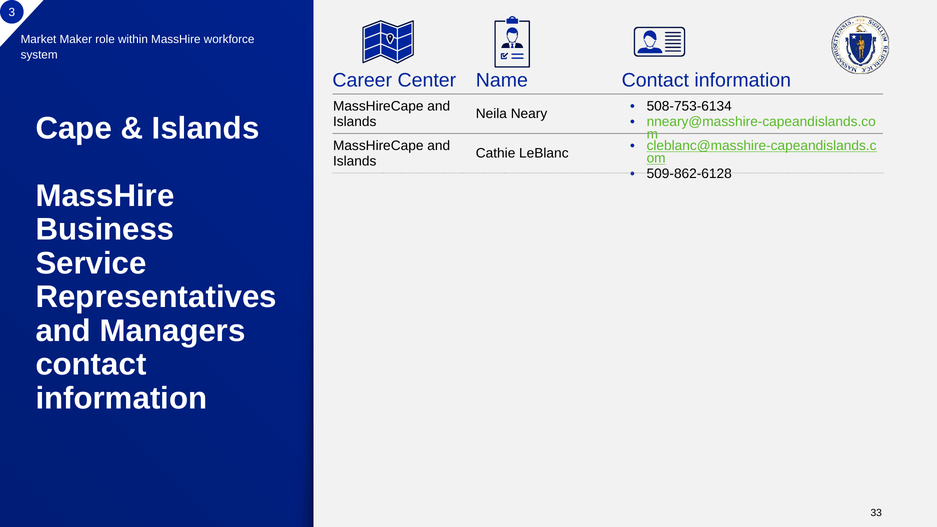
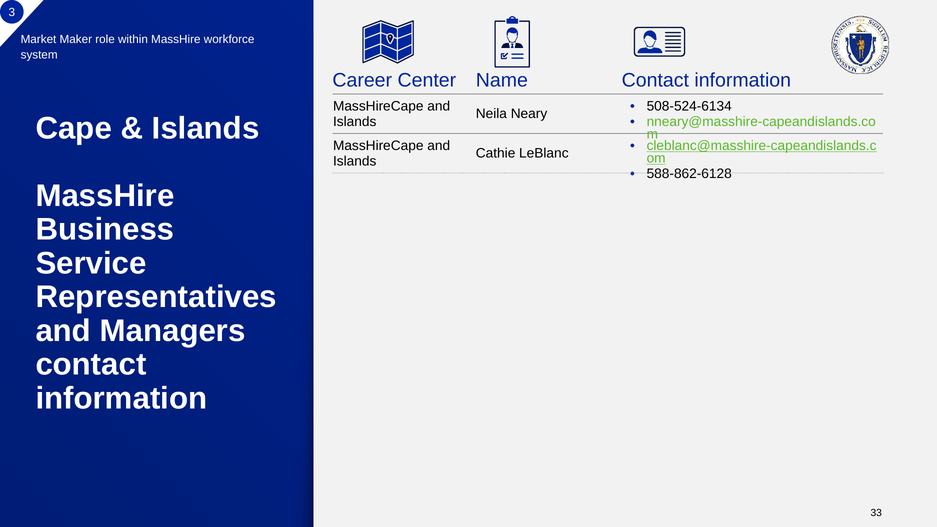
508-753-6134: 508-753-6134 -> 508-524-6134
509-862-6128: 509-862-6128 -> 588-862-6128
